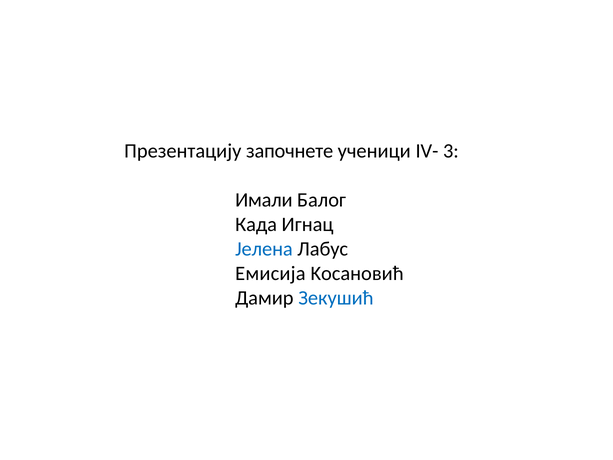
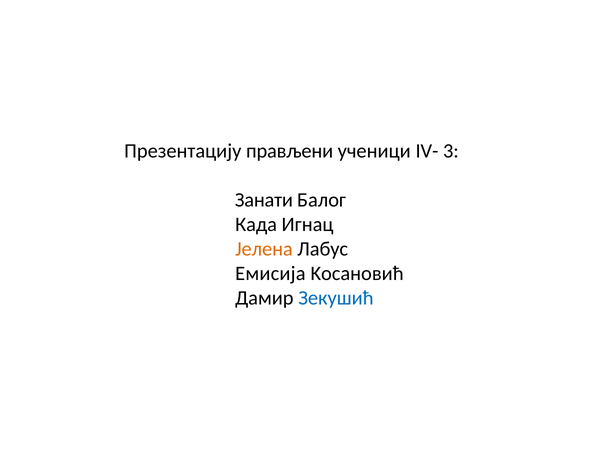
започнете: започнете -> прављени
Имали: Имали -> Занати
Јелена colour: blue -> orange
